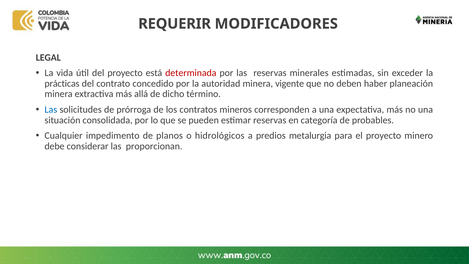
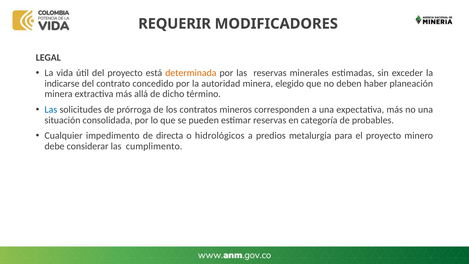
determinada colour: red -> orange
prácticas: prácticas -> indicarse
vigente: vigente -> elegido
planos: planos -> directa
proporcionan: proporcionan -> cumplimento
